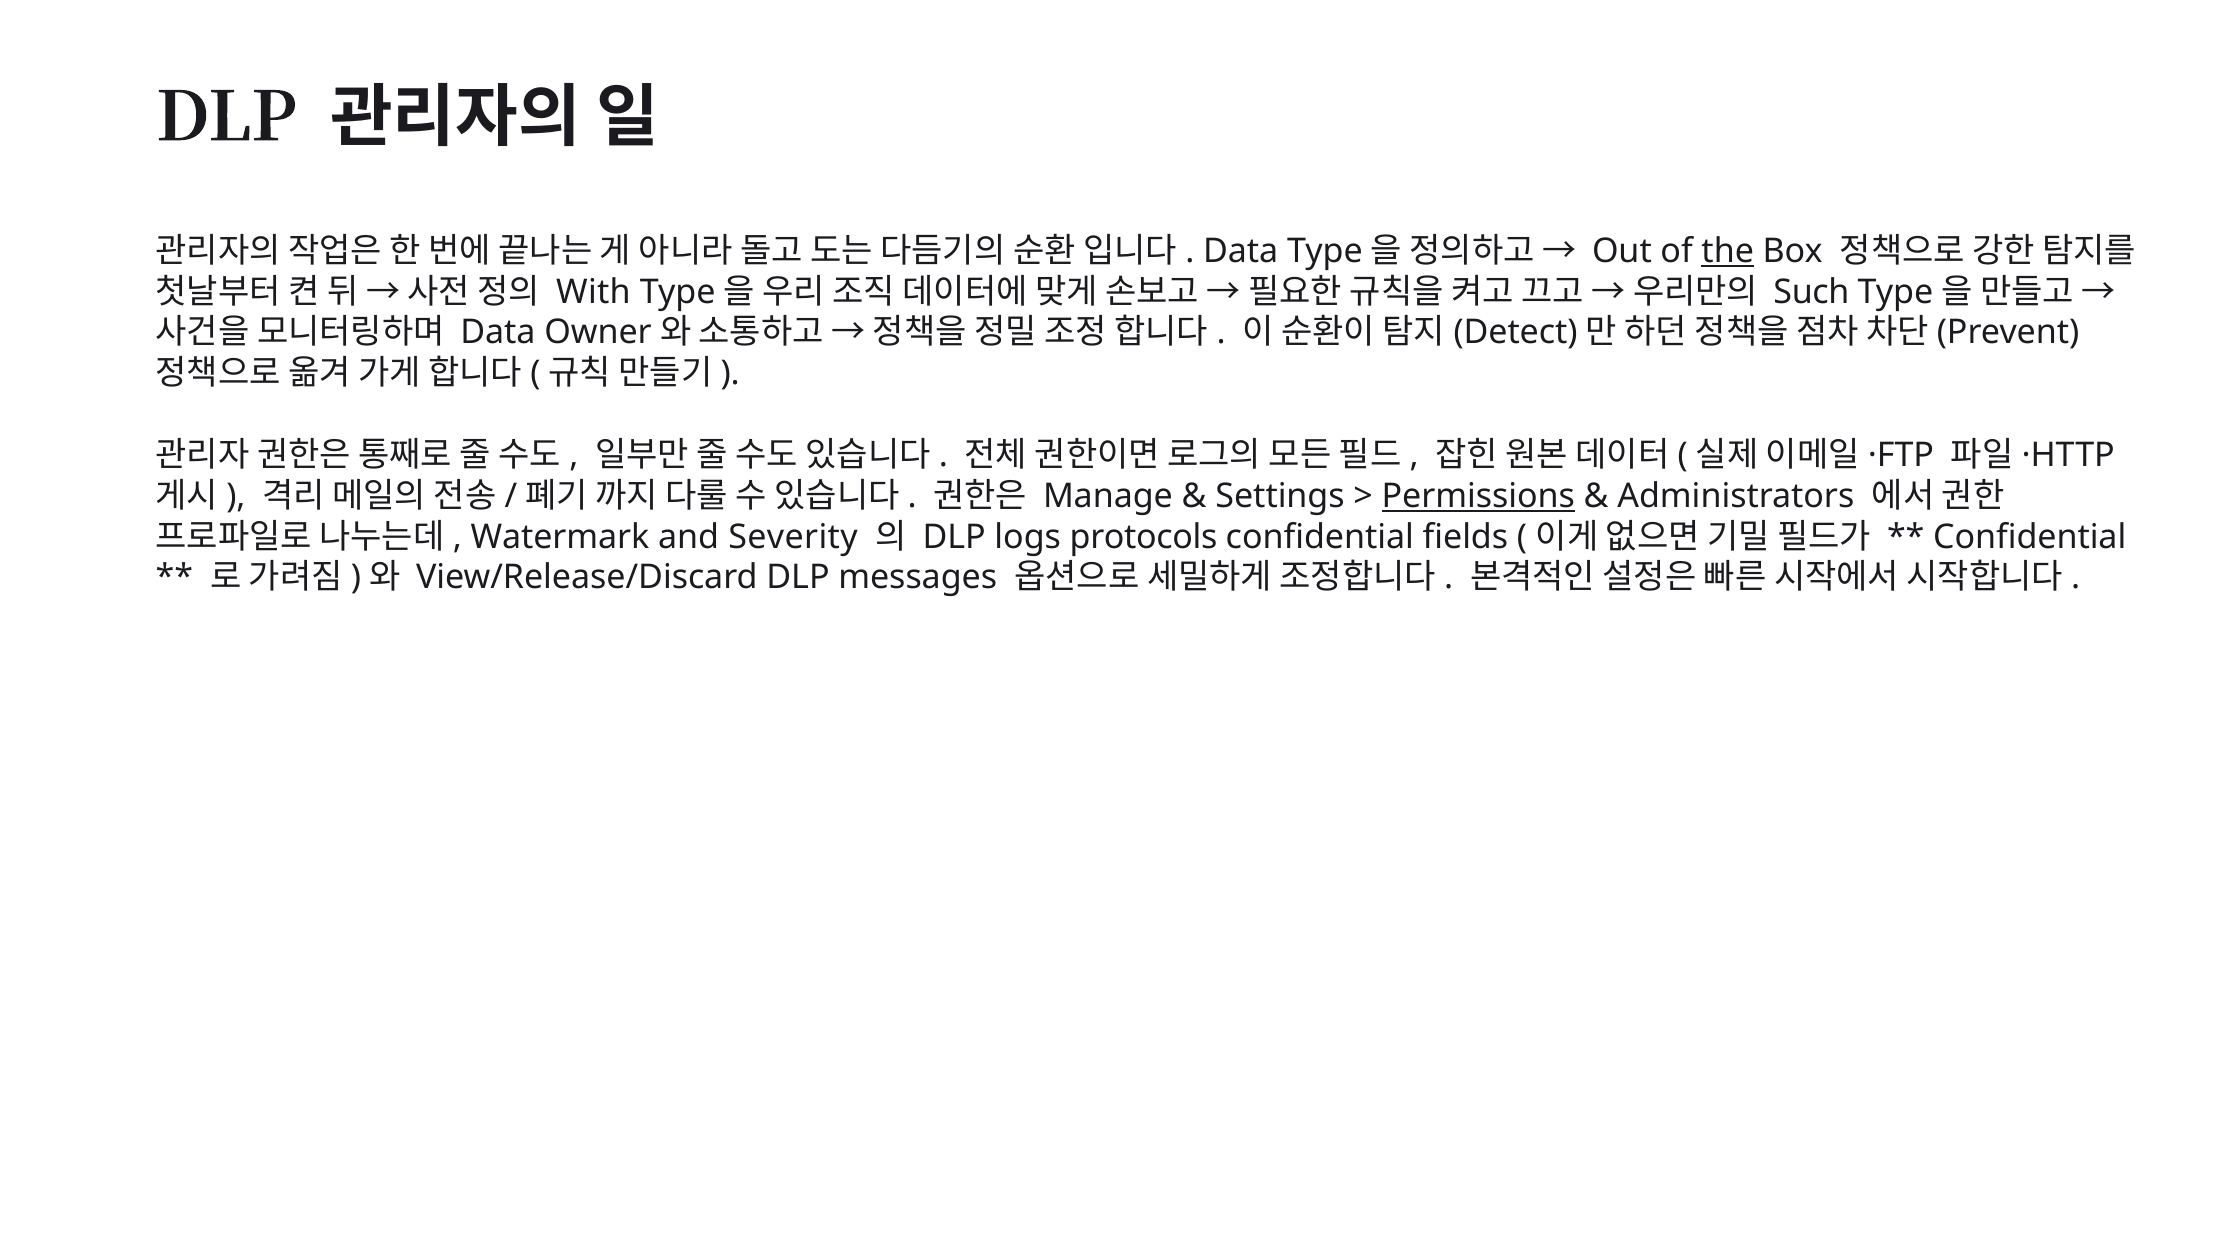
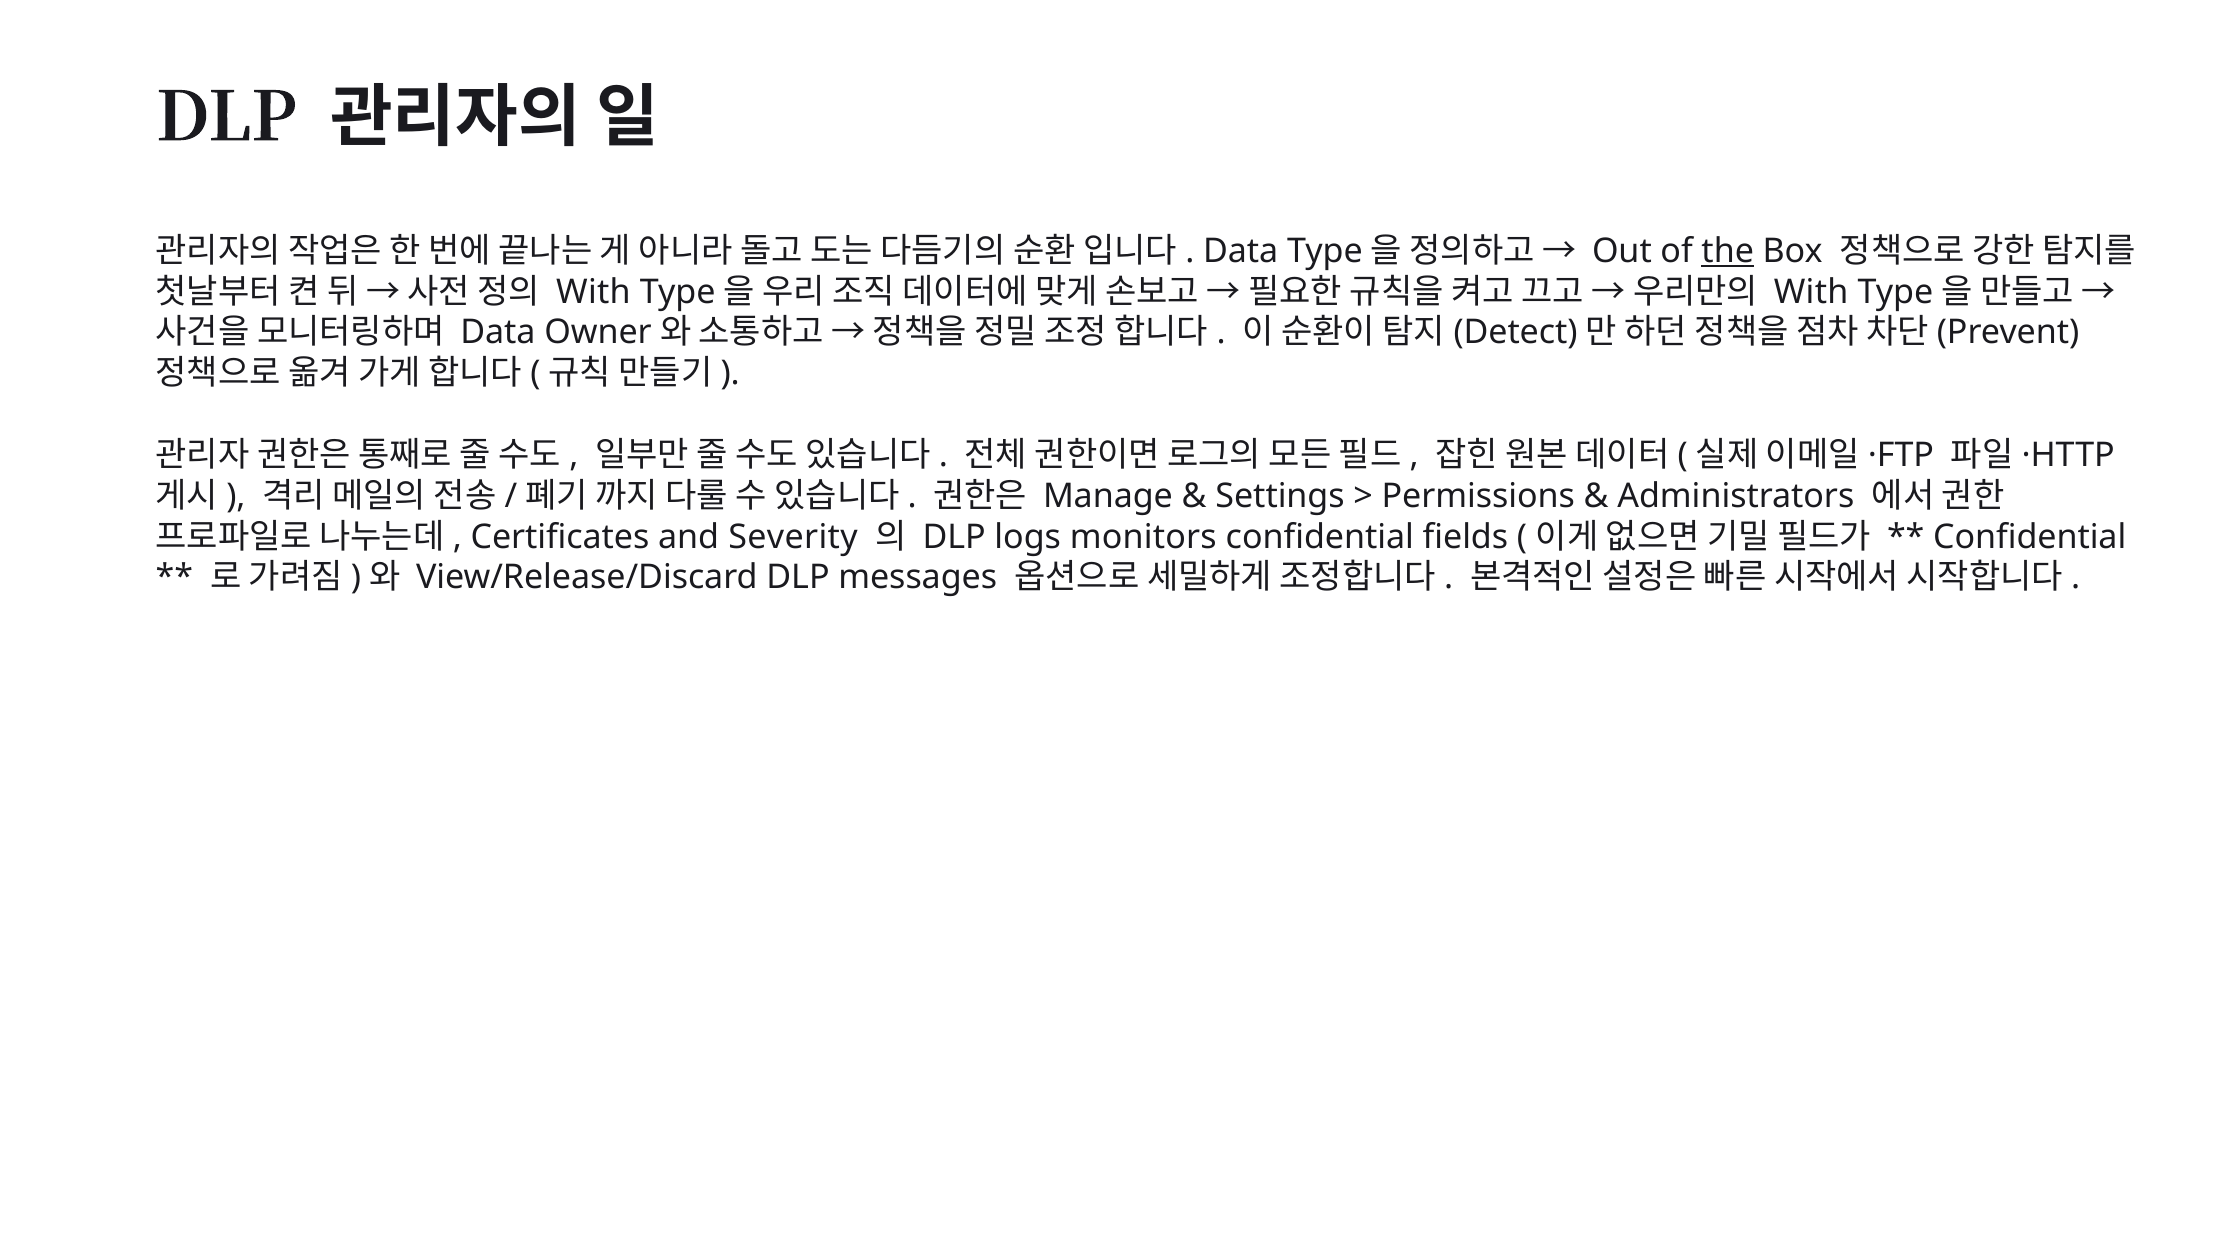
Such at (1811, 292): Such -> With
Permissions underline: present -> none
Watermark: Watermark -> Certificates
protocols: protocols -> monitors
